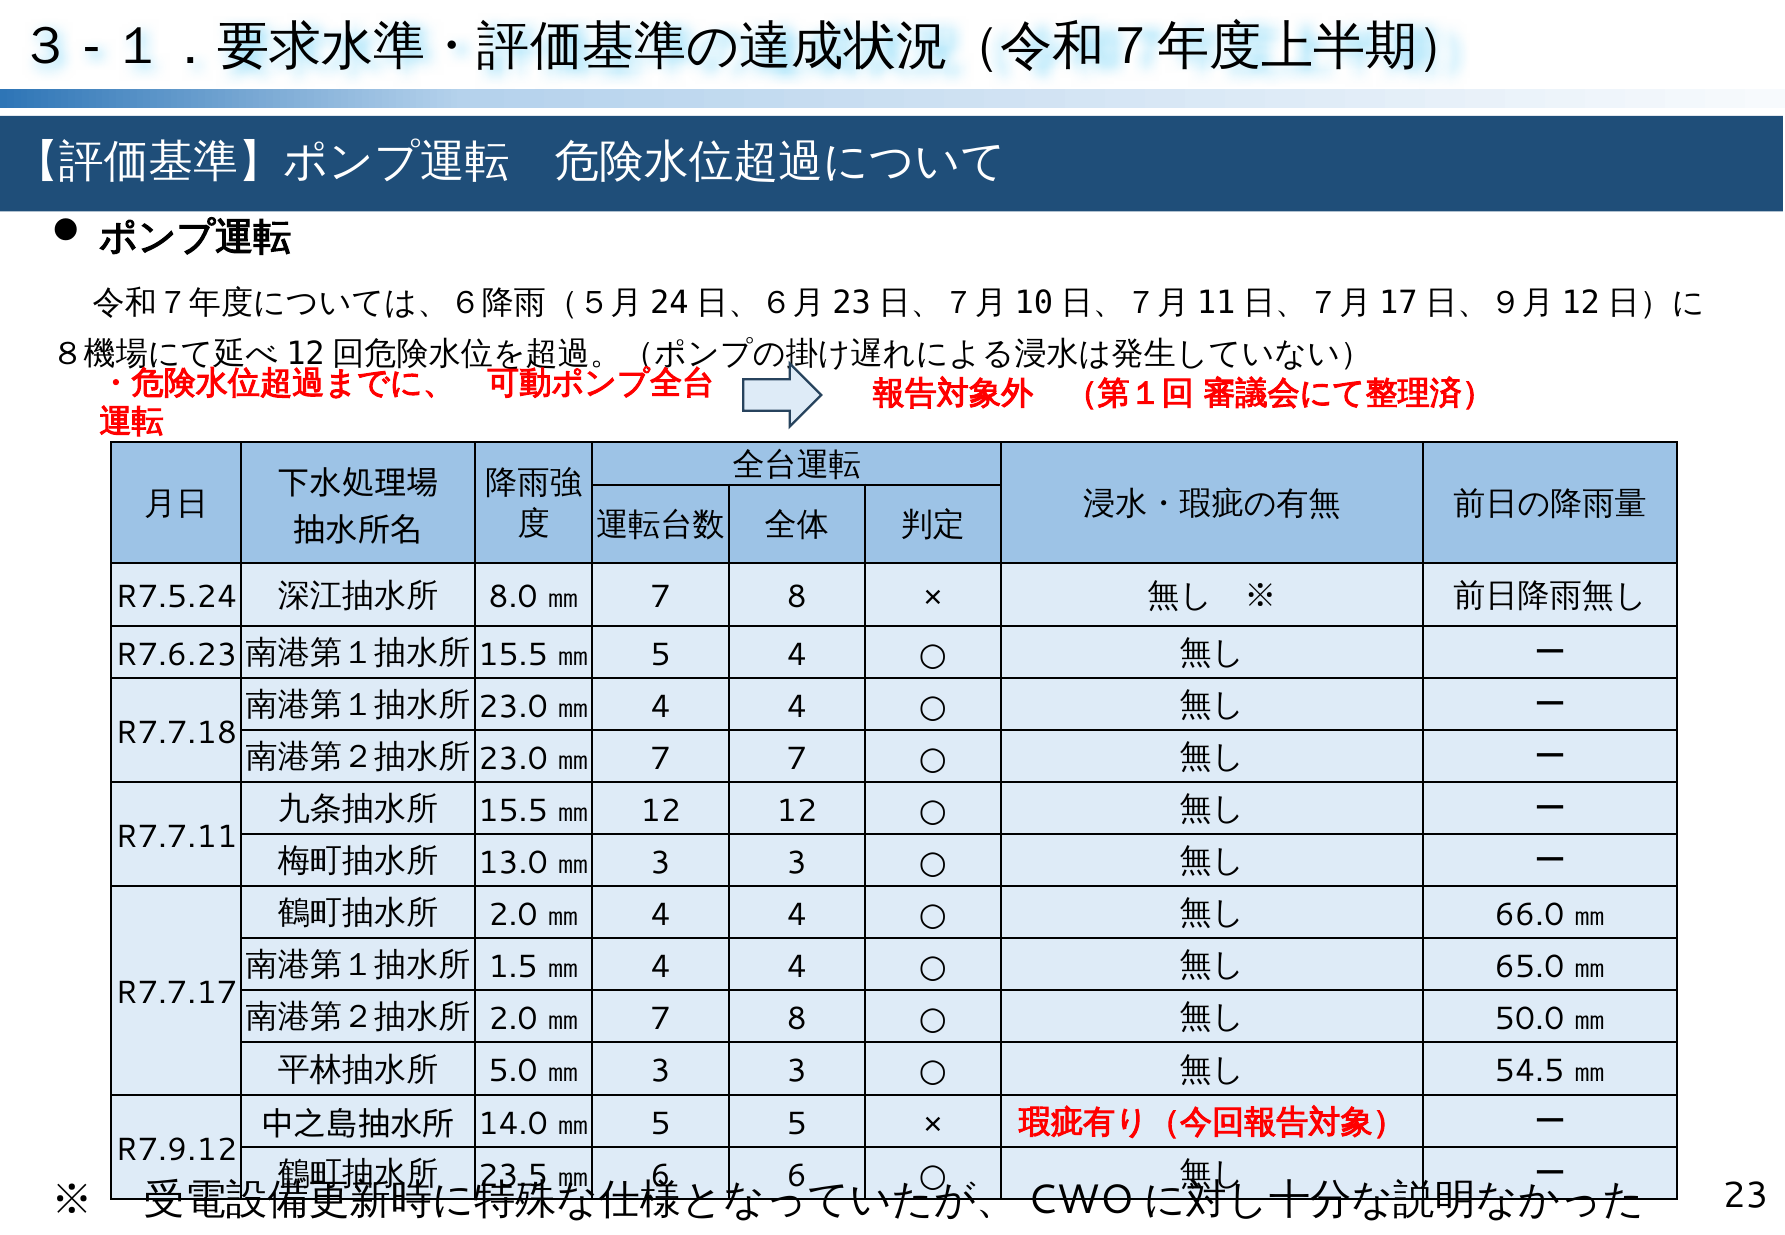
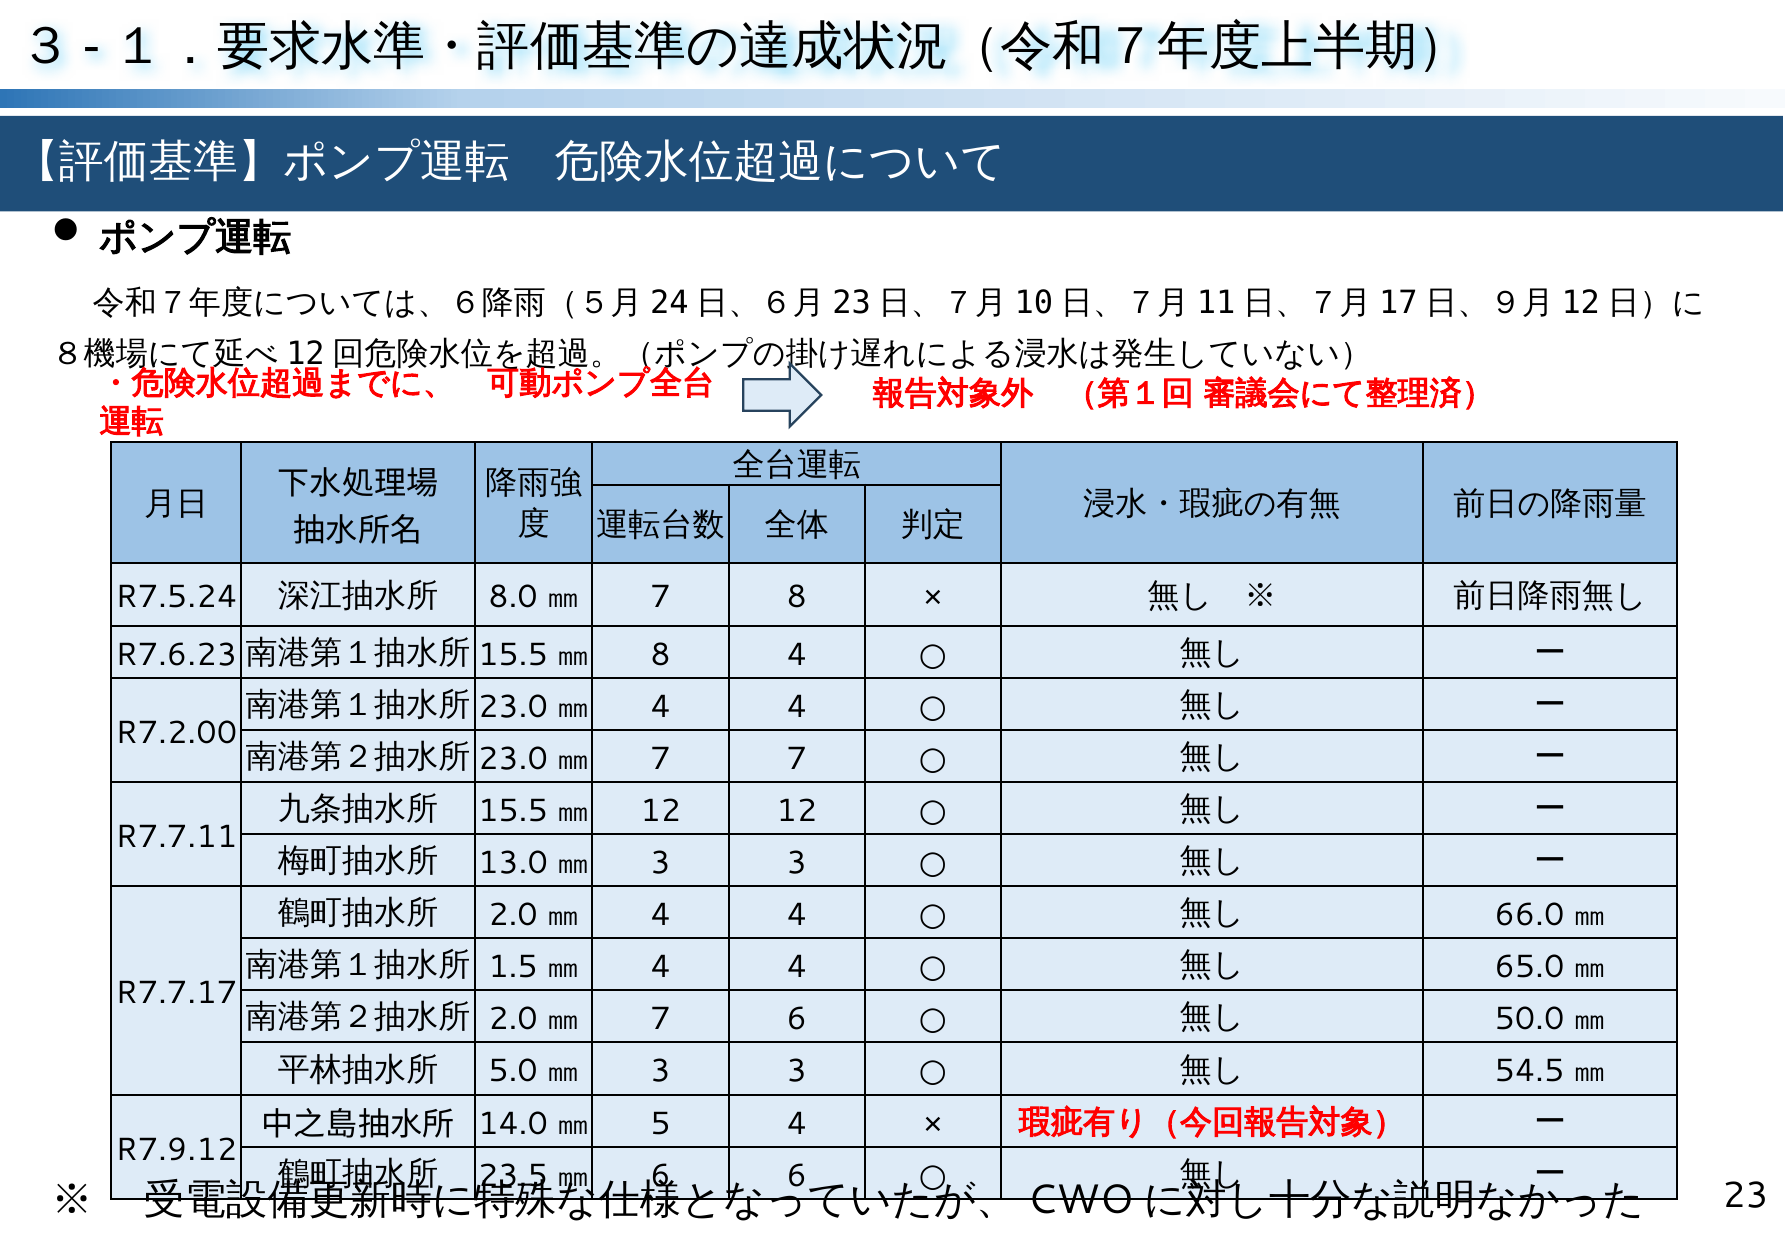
5 at (661, 655): 5 -> 8
R7.7.18: R7.7.18 -> R7.2.00
8 at (797, 1020): 8 -> 6
5 5: 5 -> 4
